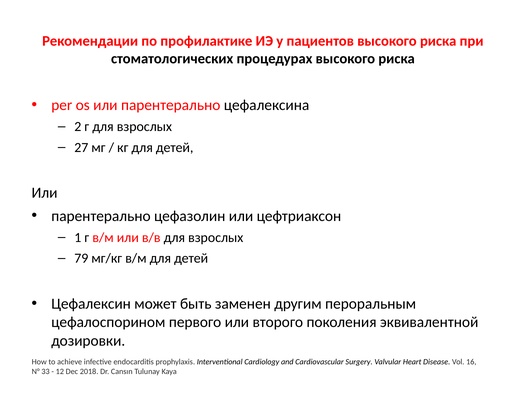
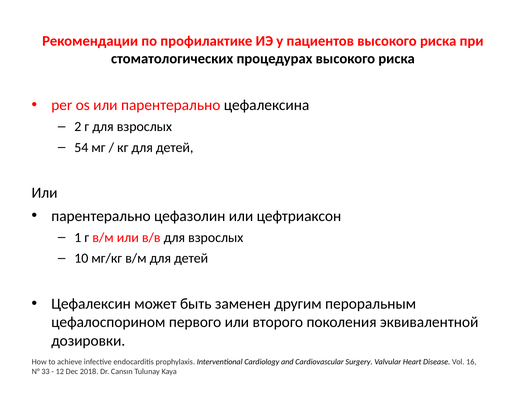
27: 27 -> 54
79: 79 -> 10
